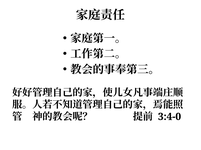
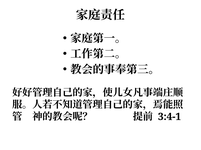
3:4-0: 3:4-0 -> 3:4-1
